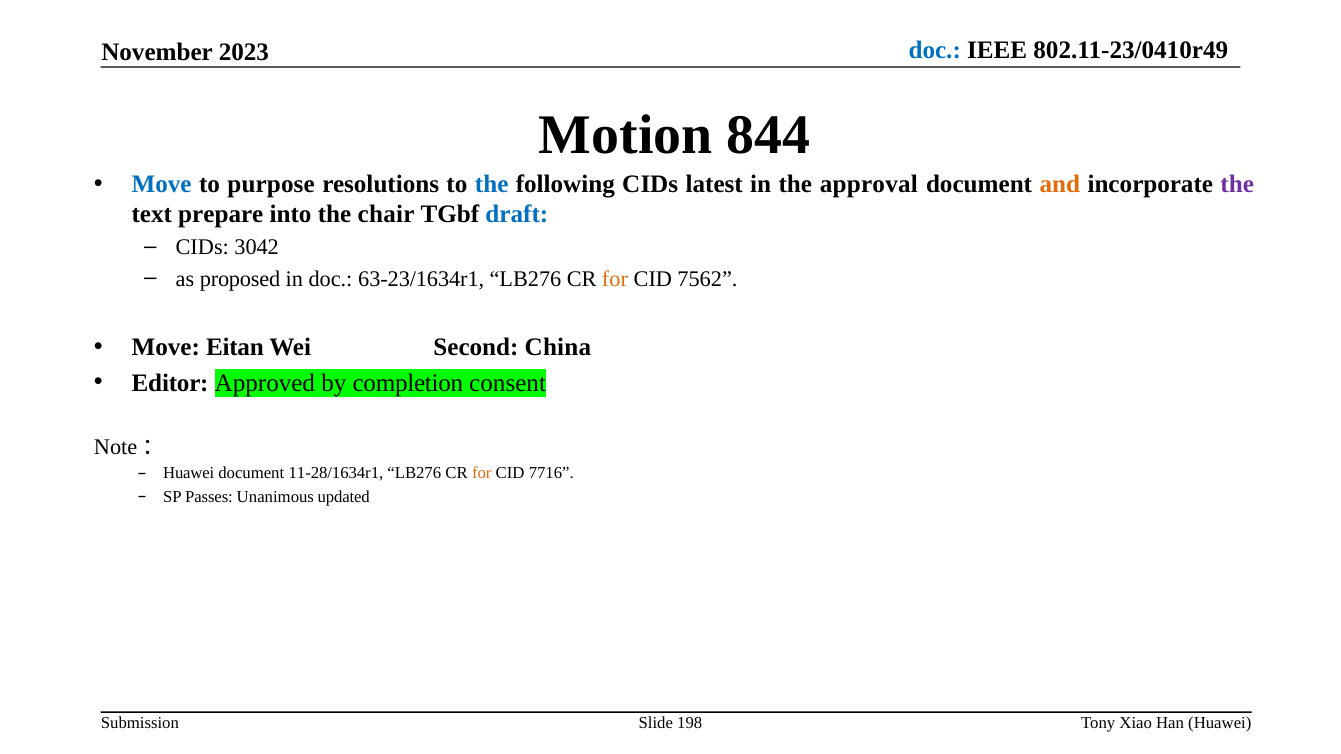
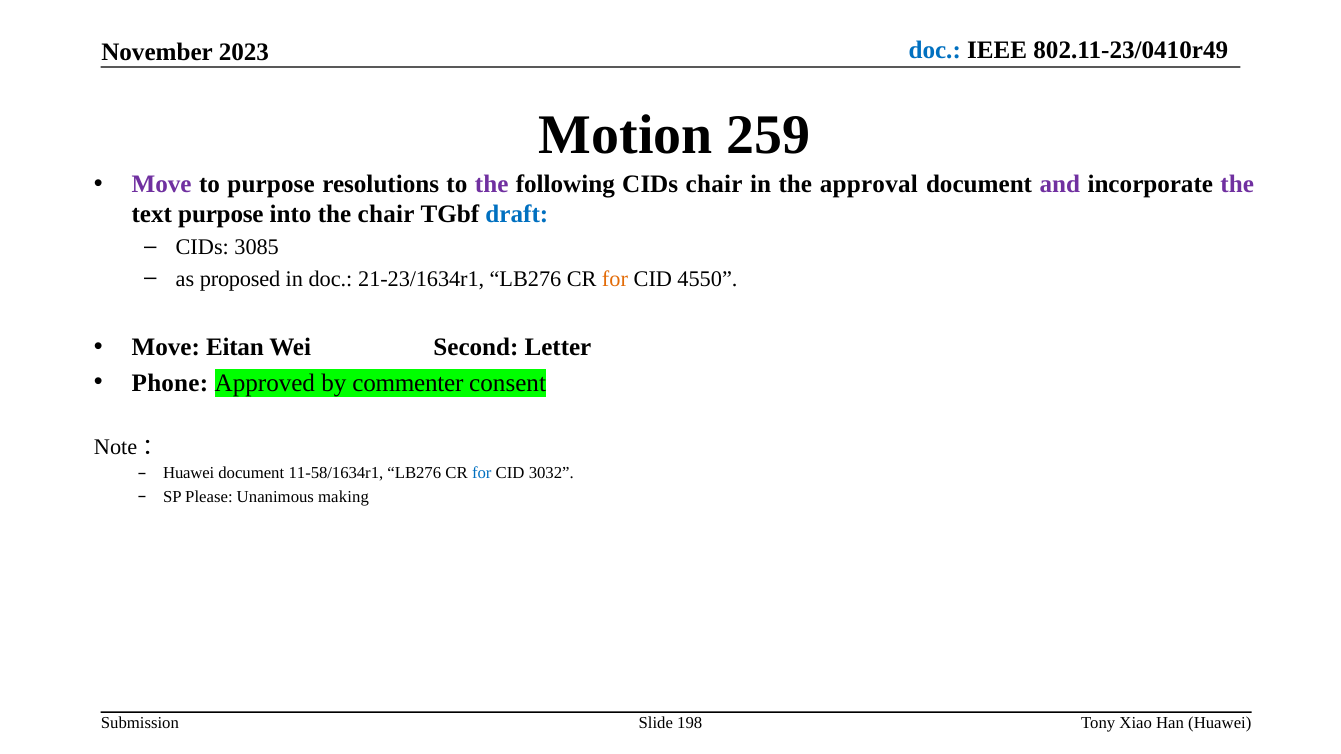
844: 844 -> 259
Move at (162, 185) colour: blue -> purple
the at (492, 185) colour: blue -> purple
CIDs latest: latest -> chair
and colour: orange -> purple
text prepare: prepare -> purpose
3042: 3042 -> 3085
63-23/1634r1: 63-23/1634r1 -> 21-23/1634r1
7562: 7562 -> 4550
China: China -> Letter
Editor: Editor -> Phone
completion: completion -> commenter
11-28/1634r1: 11-28/1634r1 -> 11-58/1634r1
for at (482, 473) colour: orange -> blue
7716: 7716 -> 3032
Passes: Passes -> Please
updated: updated -> making
